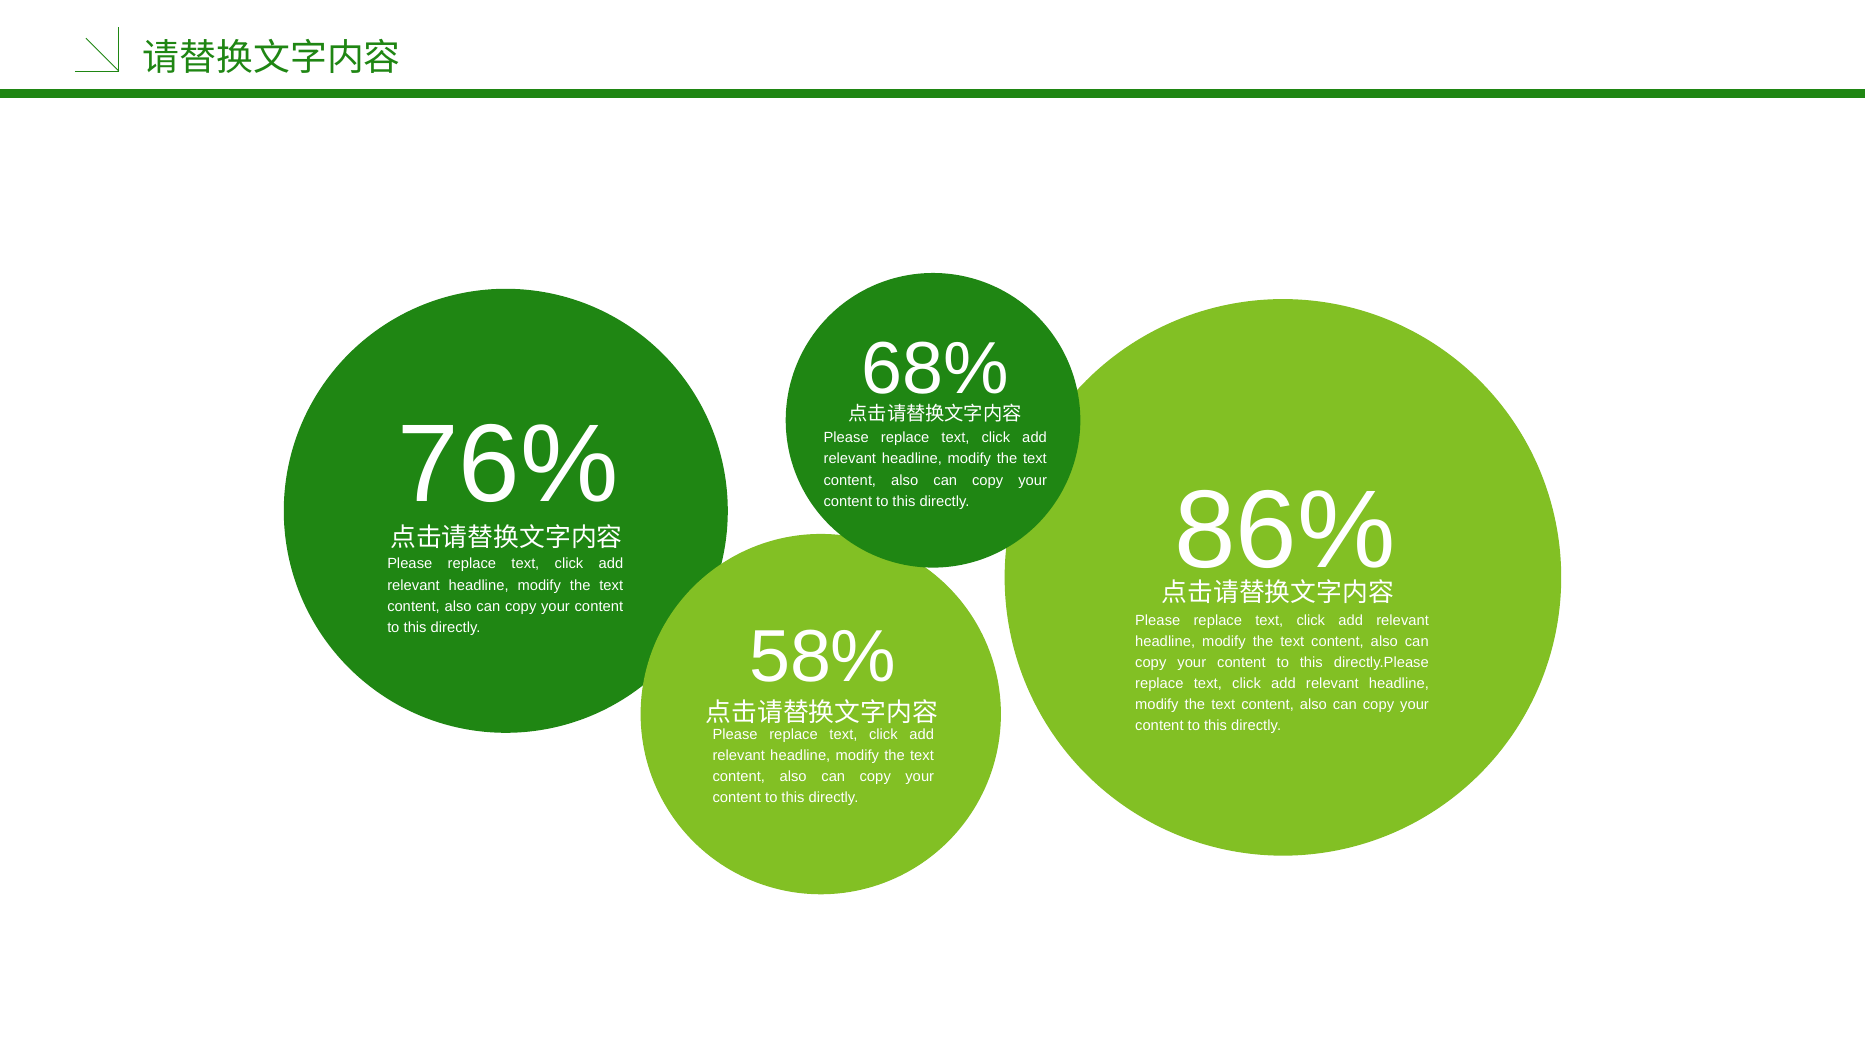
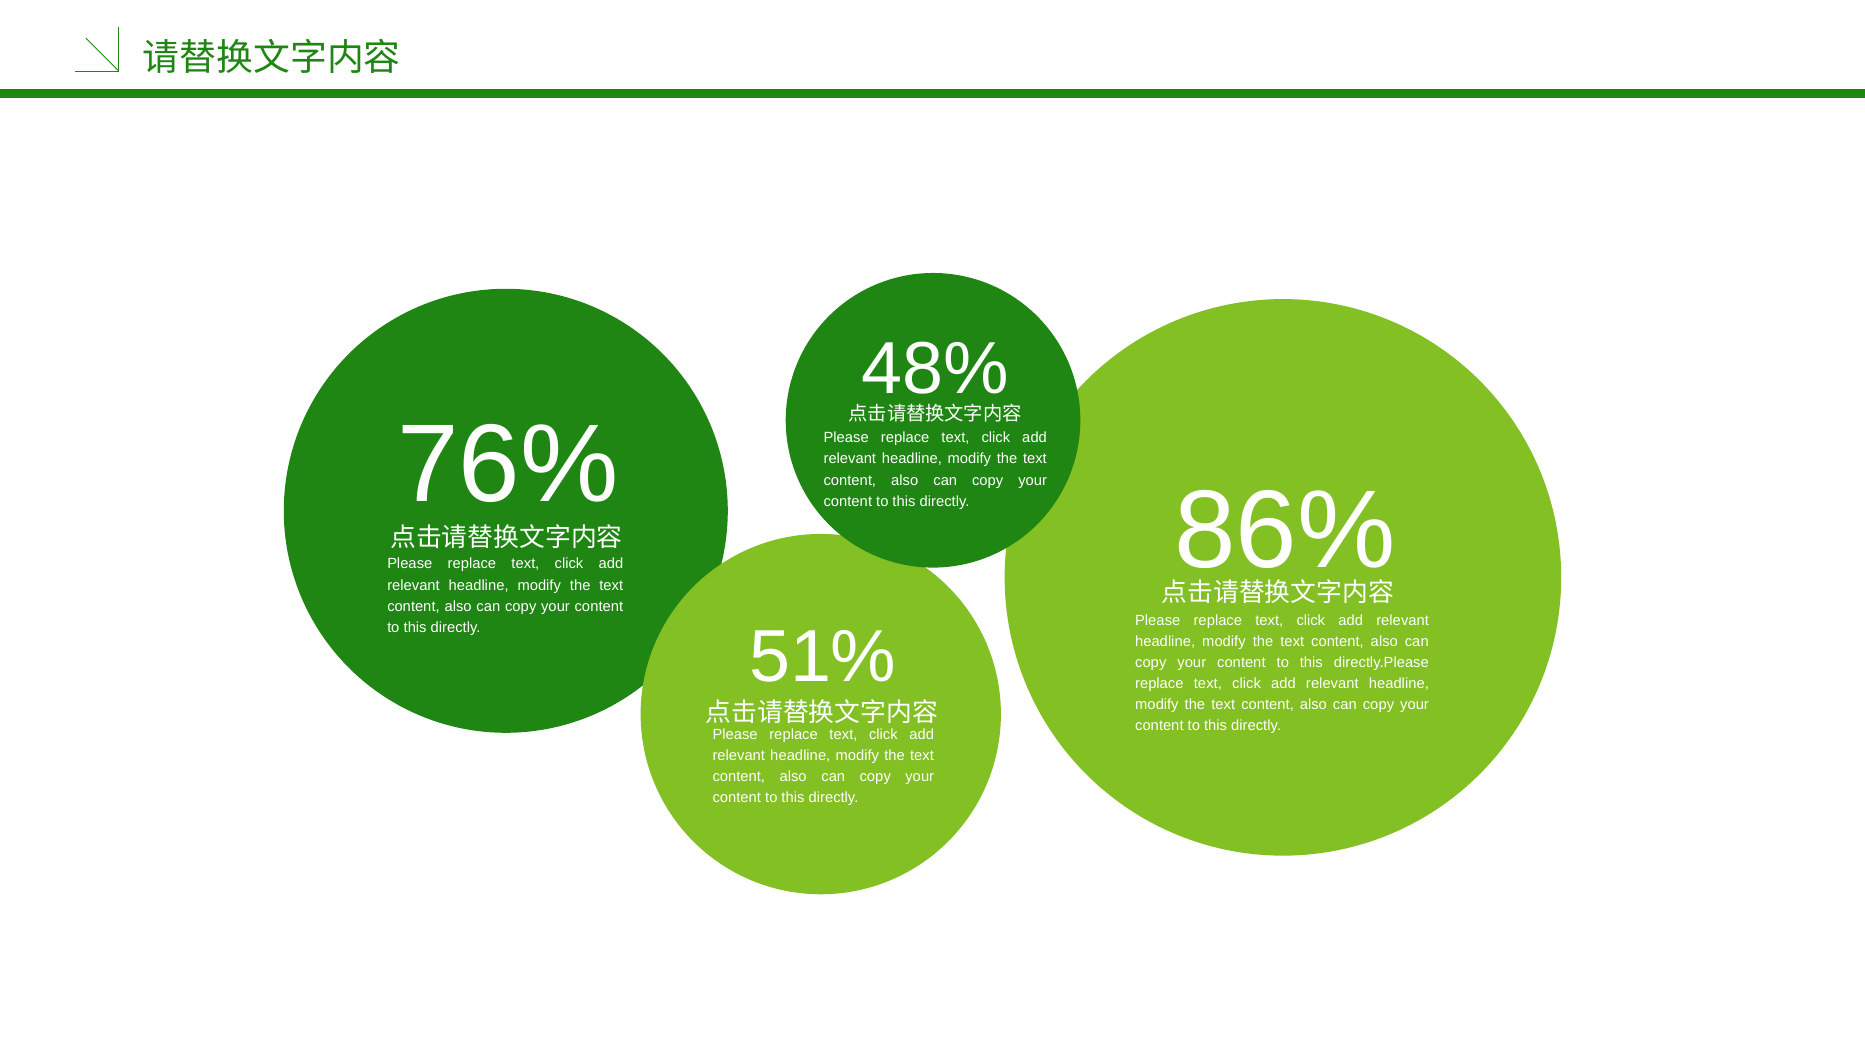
68%: 68% -> 48%
58%: 58% -> 51%
